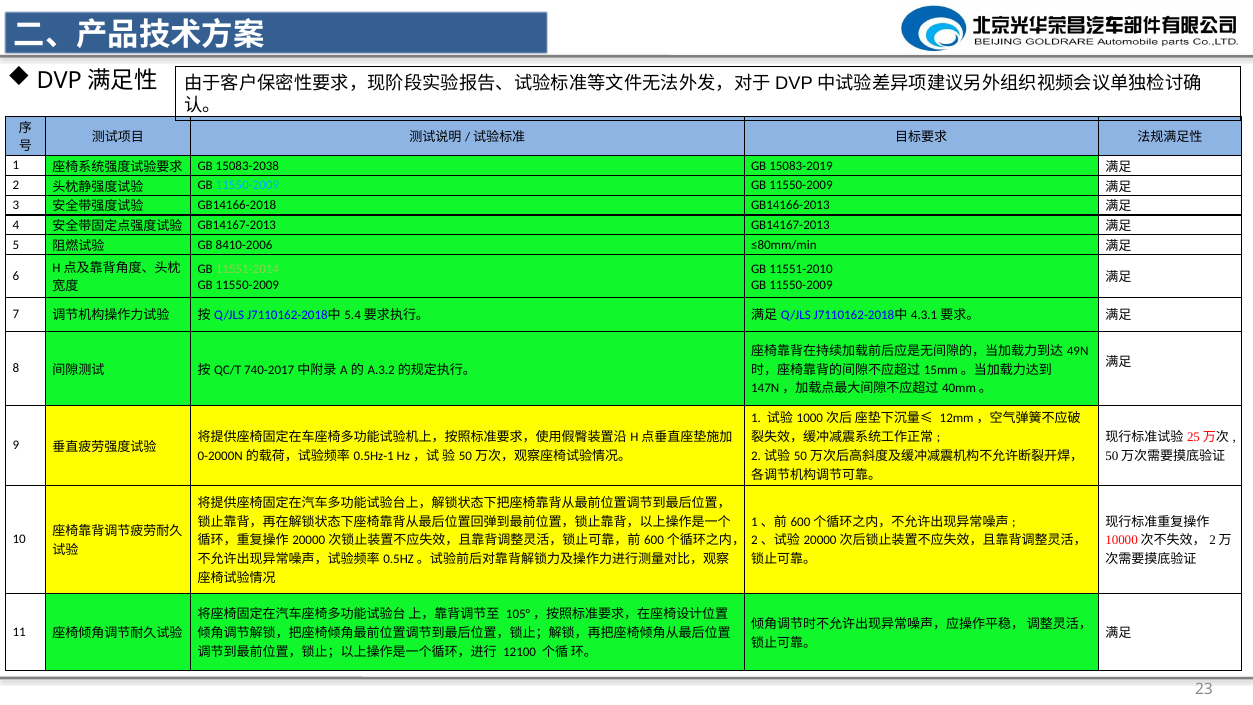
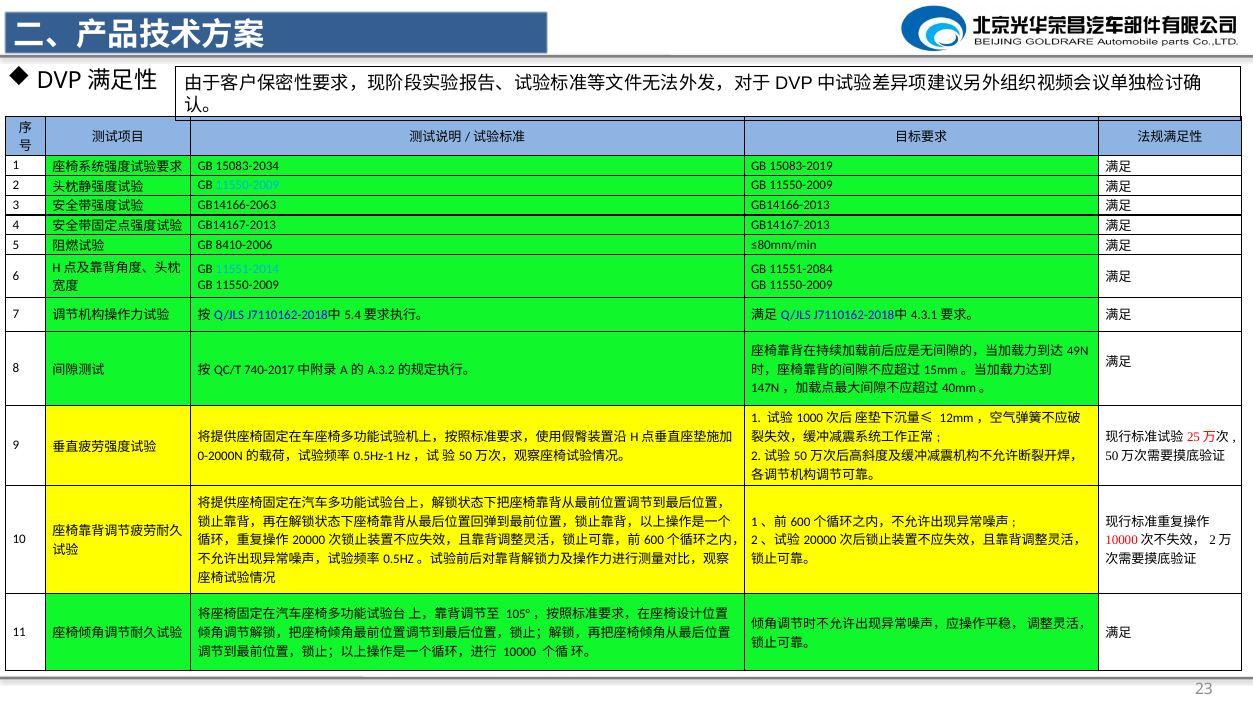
15083-2038: 15083-2038 -> 15083-2034
GB14166-2018: GB14166-2018 -> GB14166-2063
11551-2014 colour: light green -> light blue
11551-2010: 11551-2010 -> 11551-2084
12100: 12100 -> 10000
